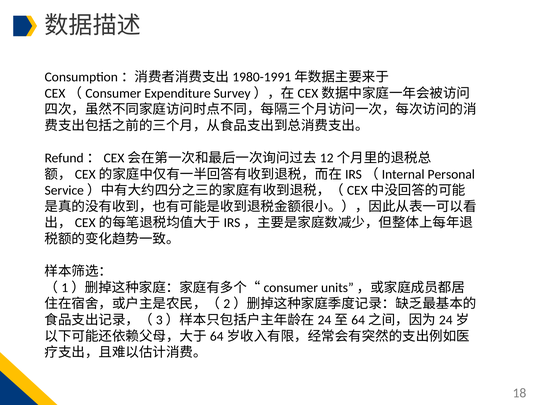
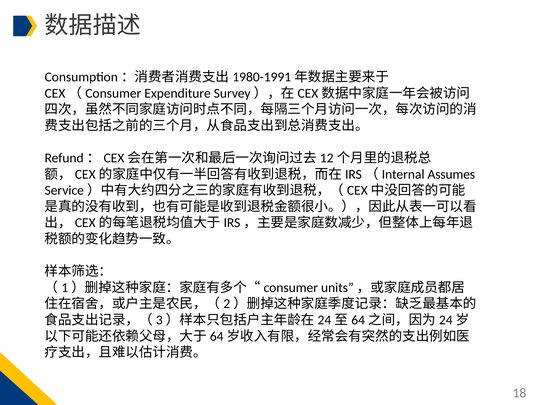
Personal: Personal -> Assumes
